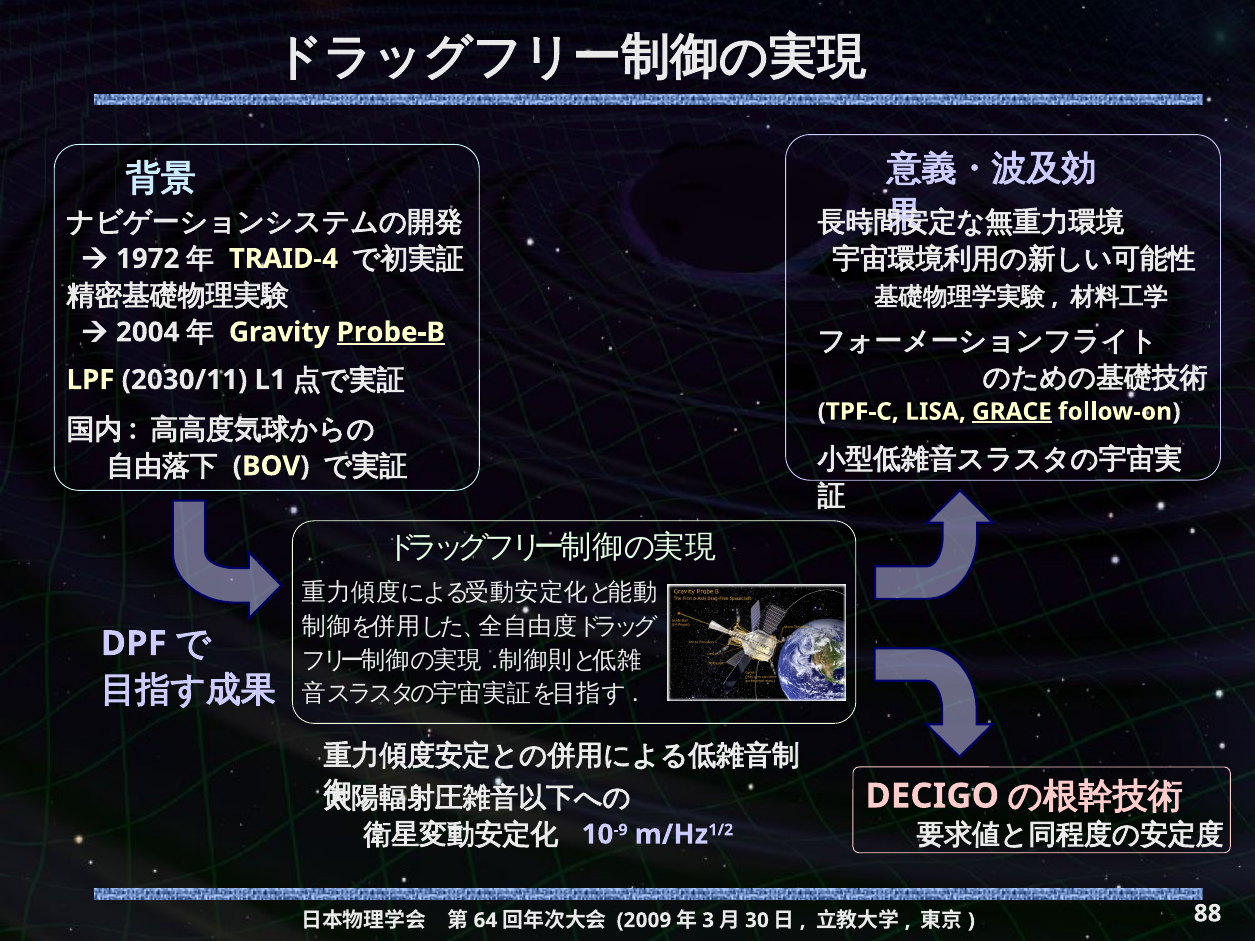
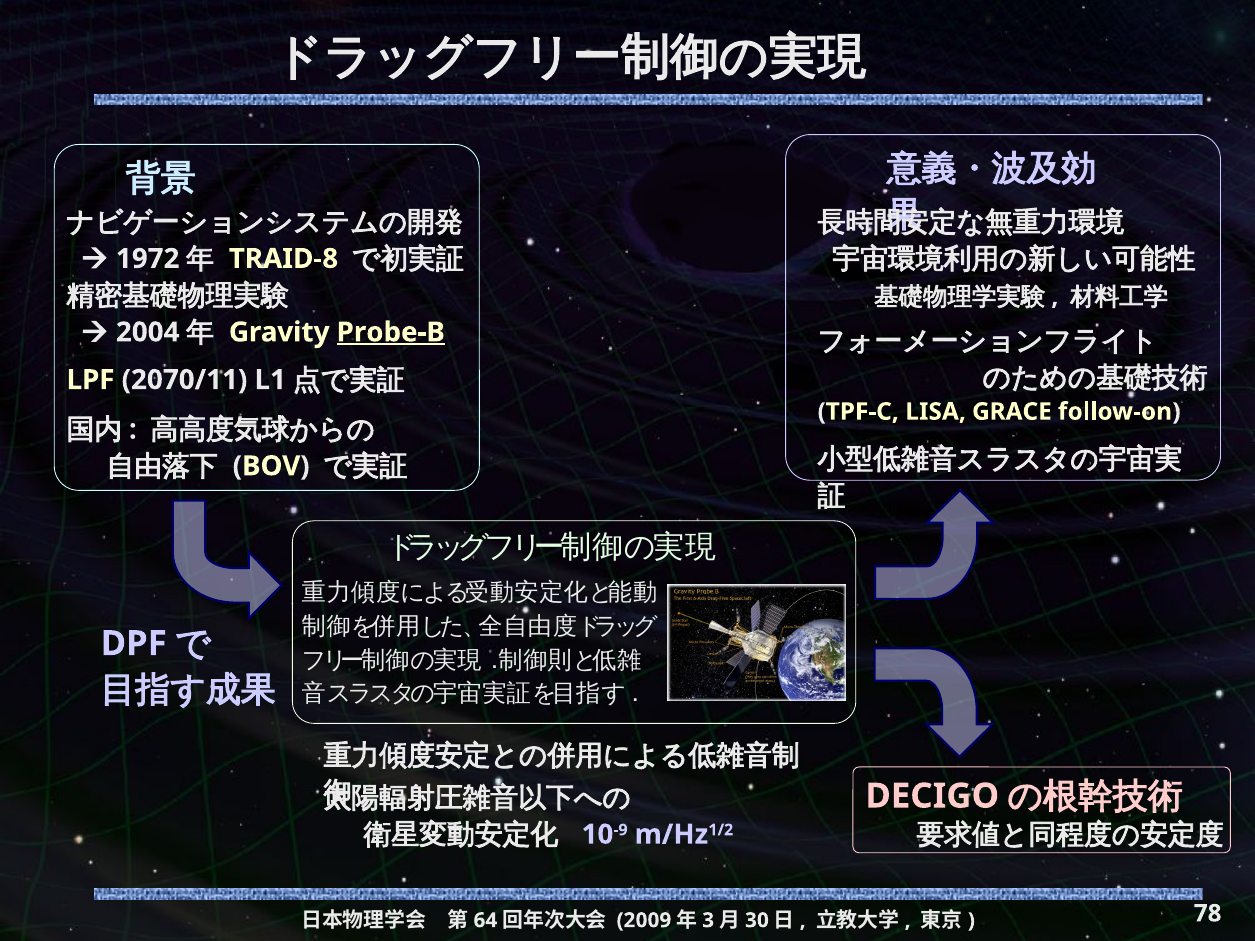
TRAID-4: TRAID-4 -> TRAID-8
2030/11: 2030/11 -> 2070/11
GRACE underline: present -> none
88: 88 -> 78
